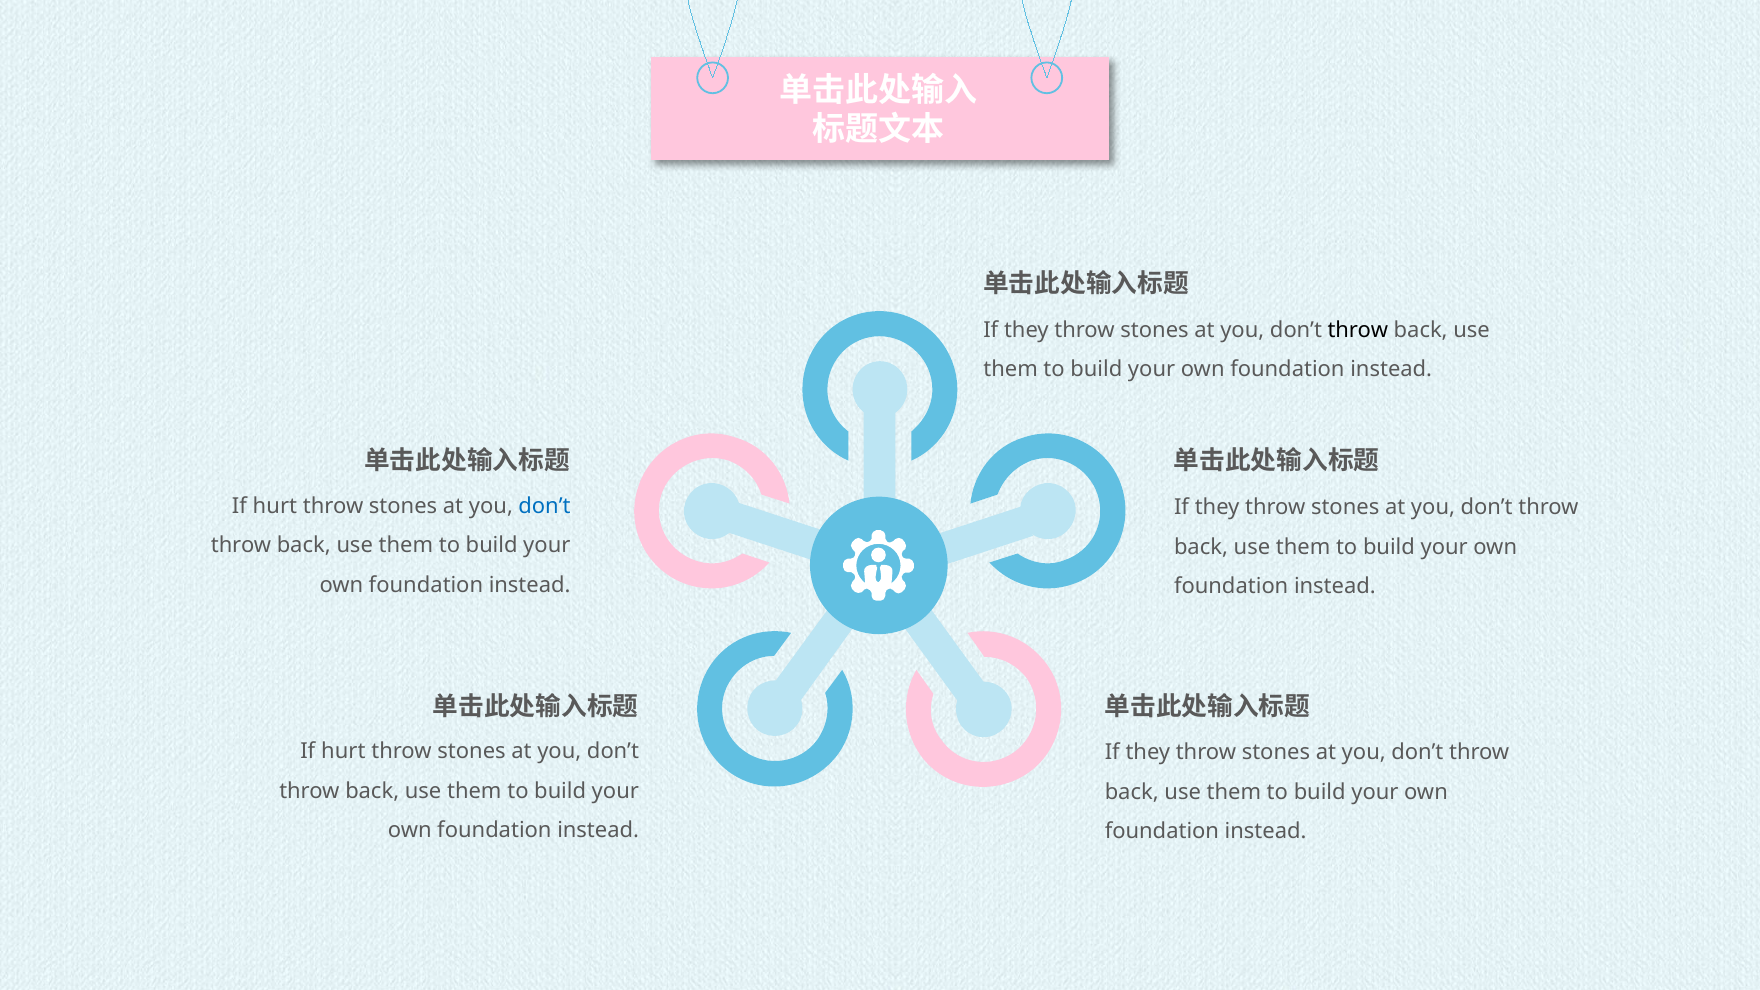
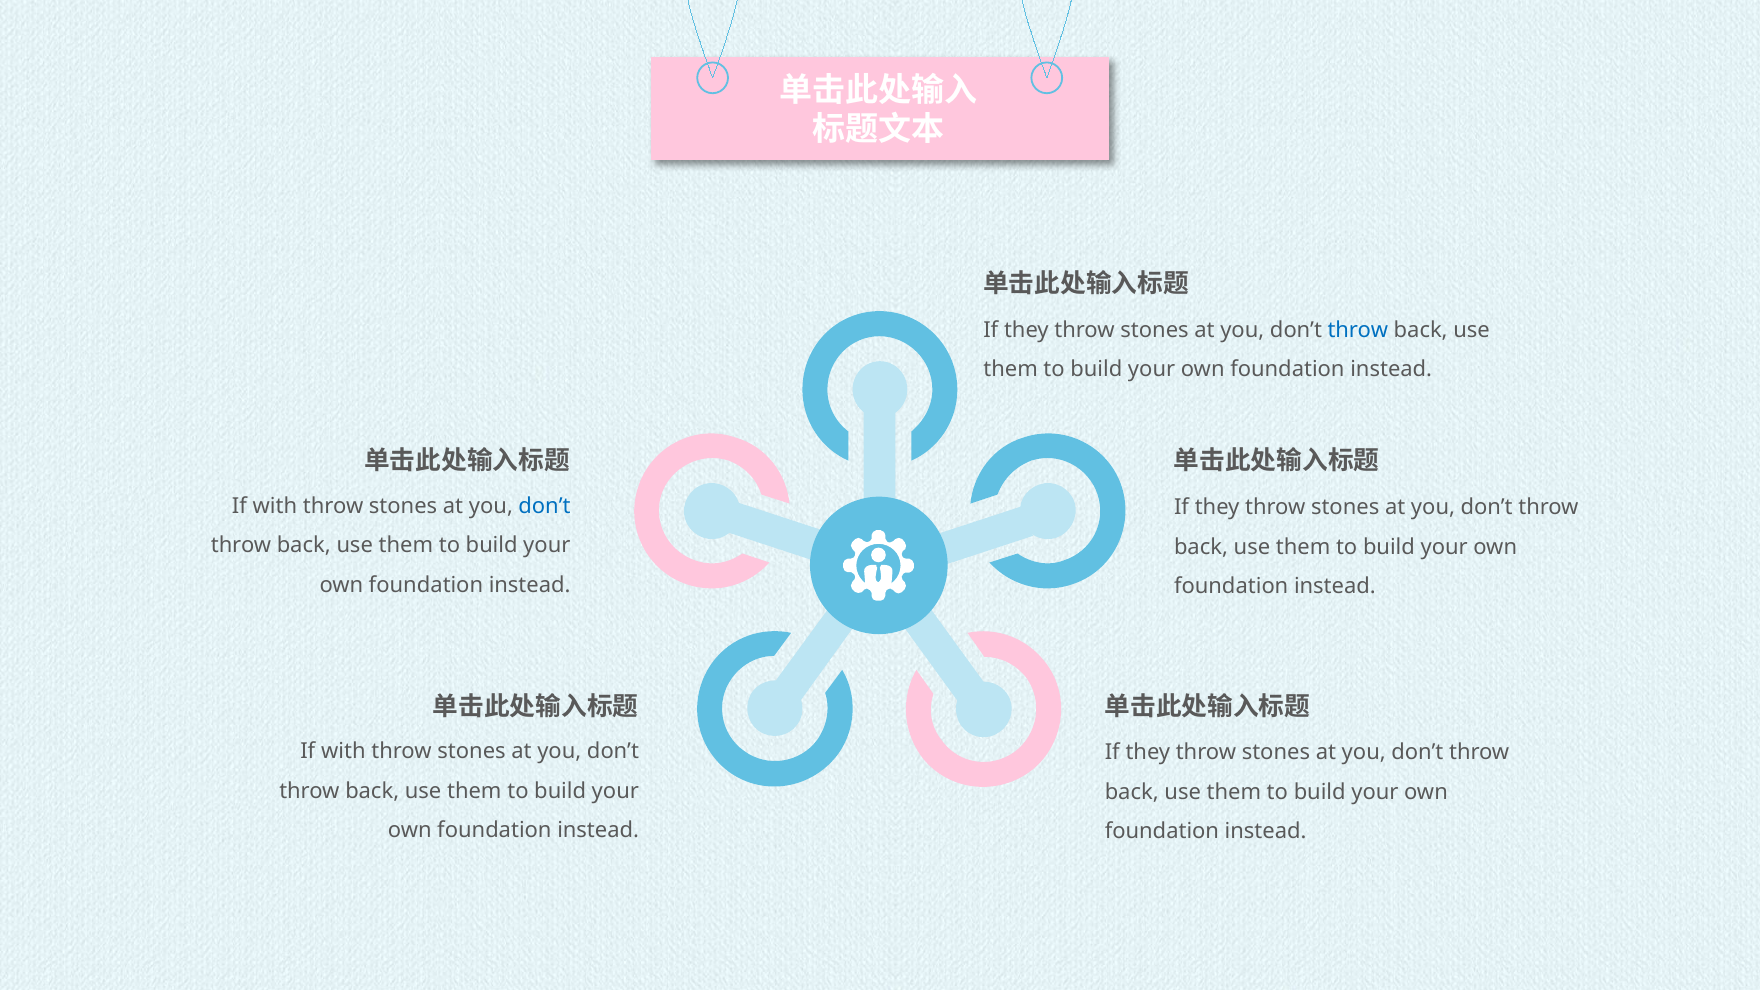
throw at (1358, 330) colour: black -> blue
hurt at (275, 506): hurt -> with
hurt at (343, 751): hurt -> with
